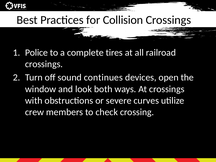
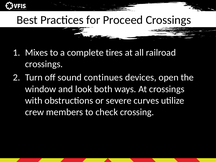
Collision: Collision -> Proceed
Police: Police -> Mixes
